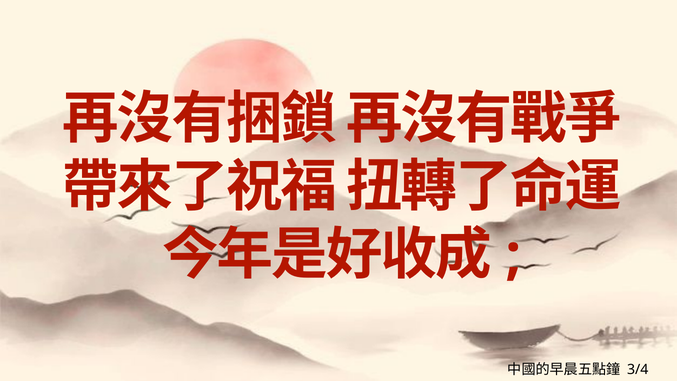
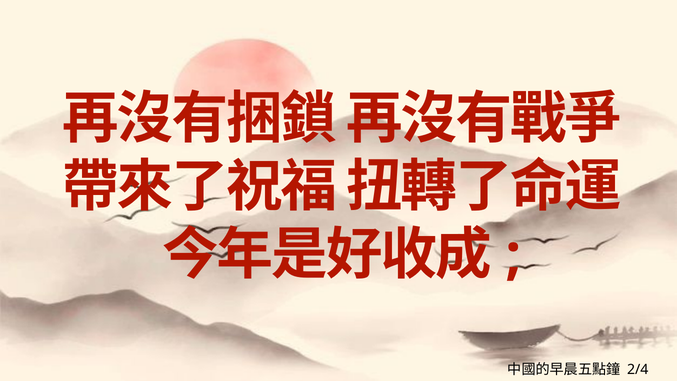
3/4: 3/4 -> 2/4
